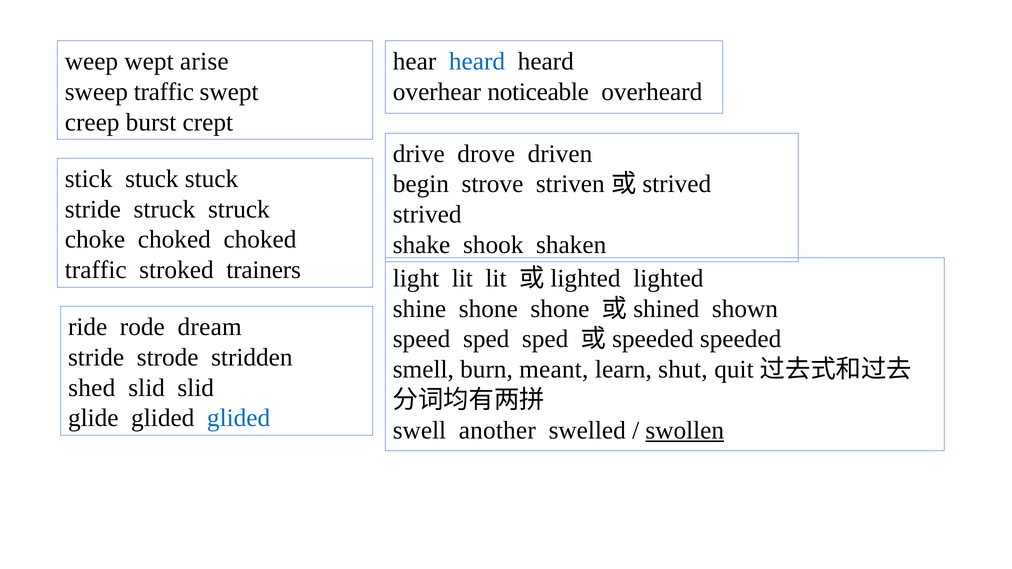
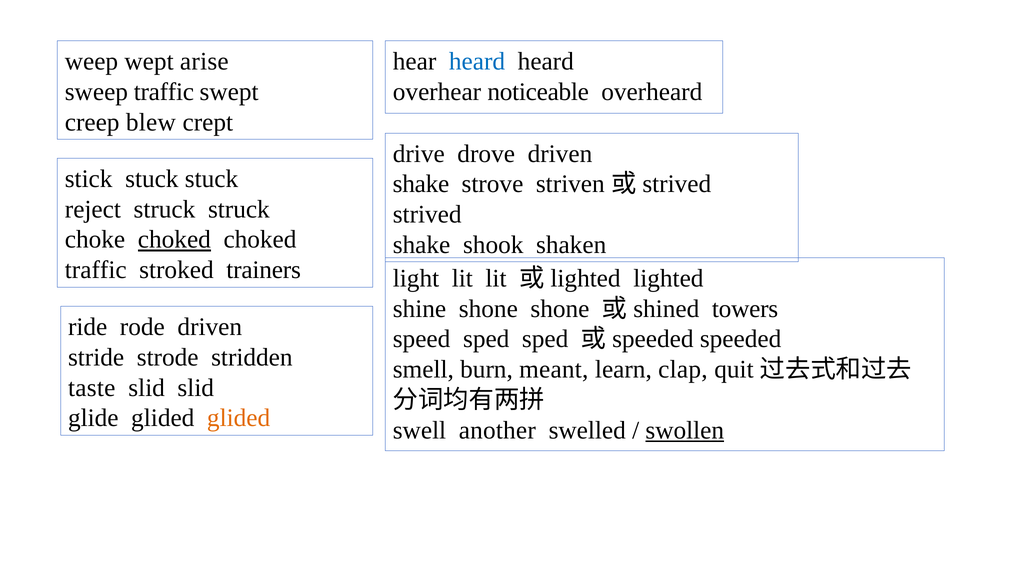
burst: burst -> blew
begin at (421, 184): begin -> shake
stride at (93, 209): stride -> reject
choked at (174, 240) underline: none -> present
shown: shown -> towers
rode dream: dream -> driven
shut: shut -> clap
shed: shed -> taste
glided at (239, 418) colour: blue -> orange
